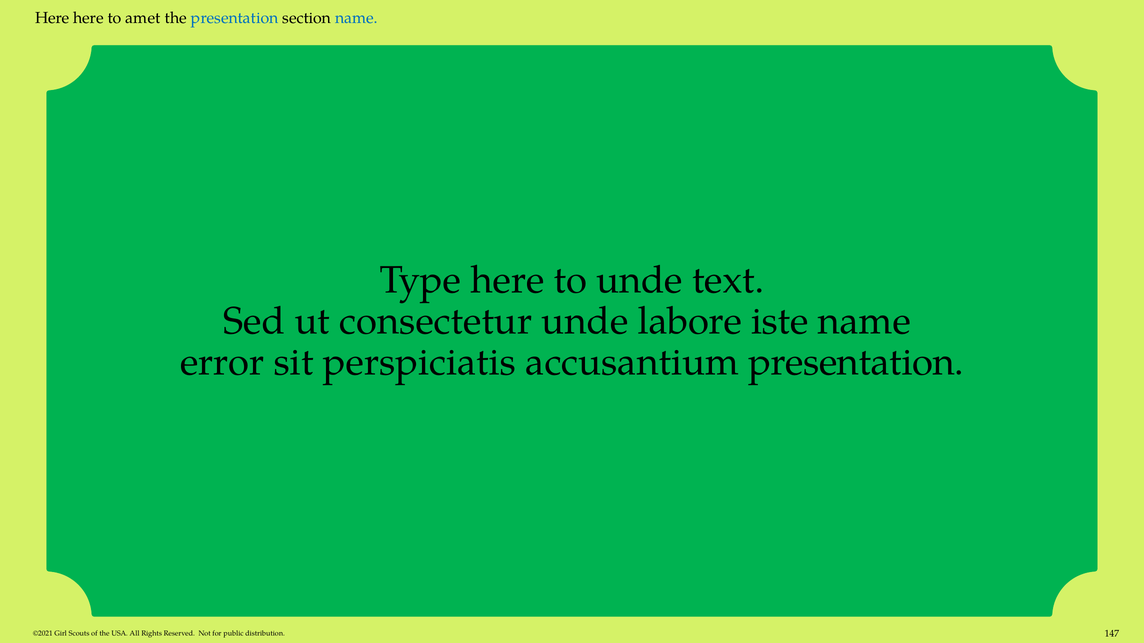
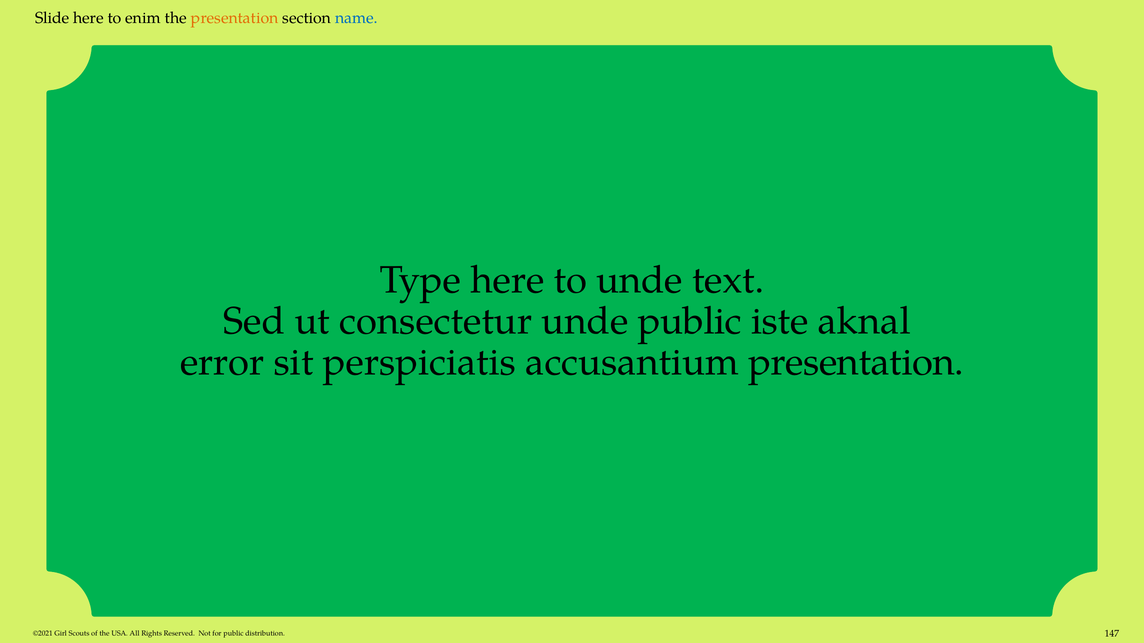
Here at (52, 18): Here -> Slide
amet: amet -> enim
presentation at (235, 18) colour: blue -> orange
unde labore: labore -> public
iste name: name -> aknal
